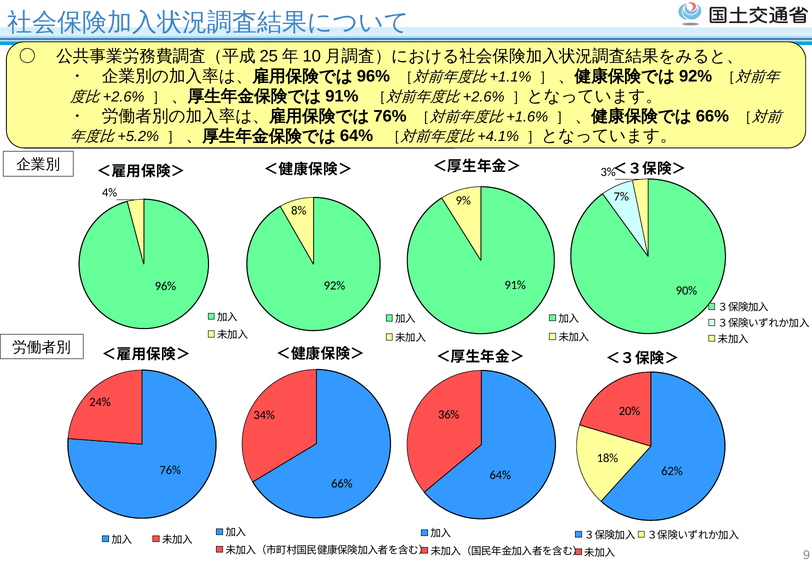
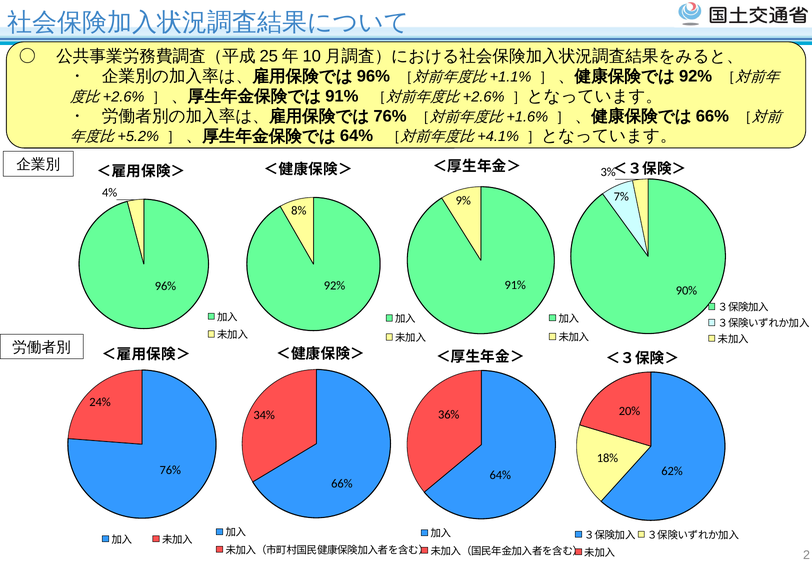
9: 9 -> 2
